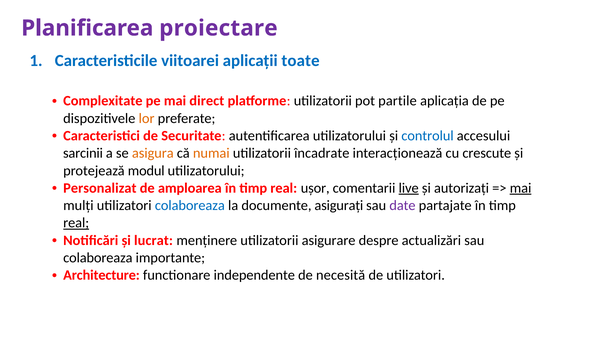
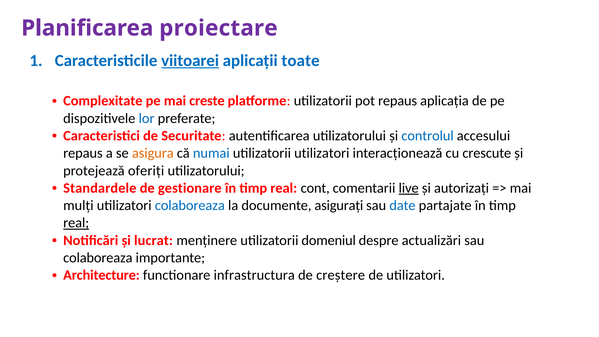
viitoarei underline: none -> present
direct: direct -> creste
pot partile: partile -> repaus
lor colour: orange -> blue
sarcinii at (83, 153): sarcinii -> repaus
numai colour: orange -> blue
utilizatorii încadrate: încadrate -> utilizatori
modul: modul -> oferiți
Personalizat: Personalizat -> Standardele
amploarea: amploarea -> gestionare
ușor: ușor -> cont
mai at (521, 188) underline: present -> none
date colour: purple -> blue
asigurare: asigurare -> domeniul
independente: independente -> infrastructura
necesită: necesită -> creștere
